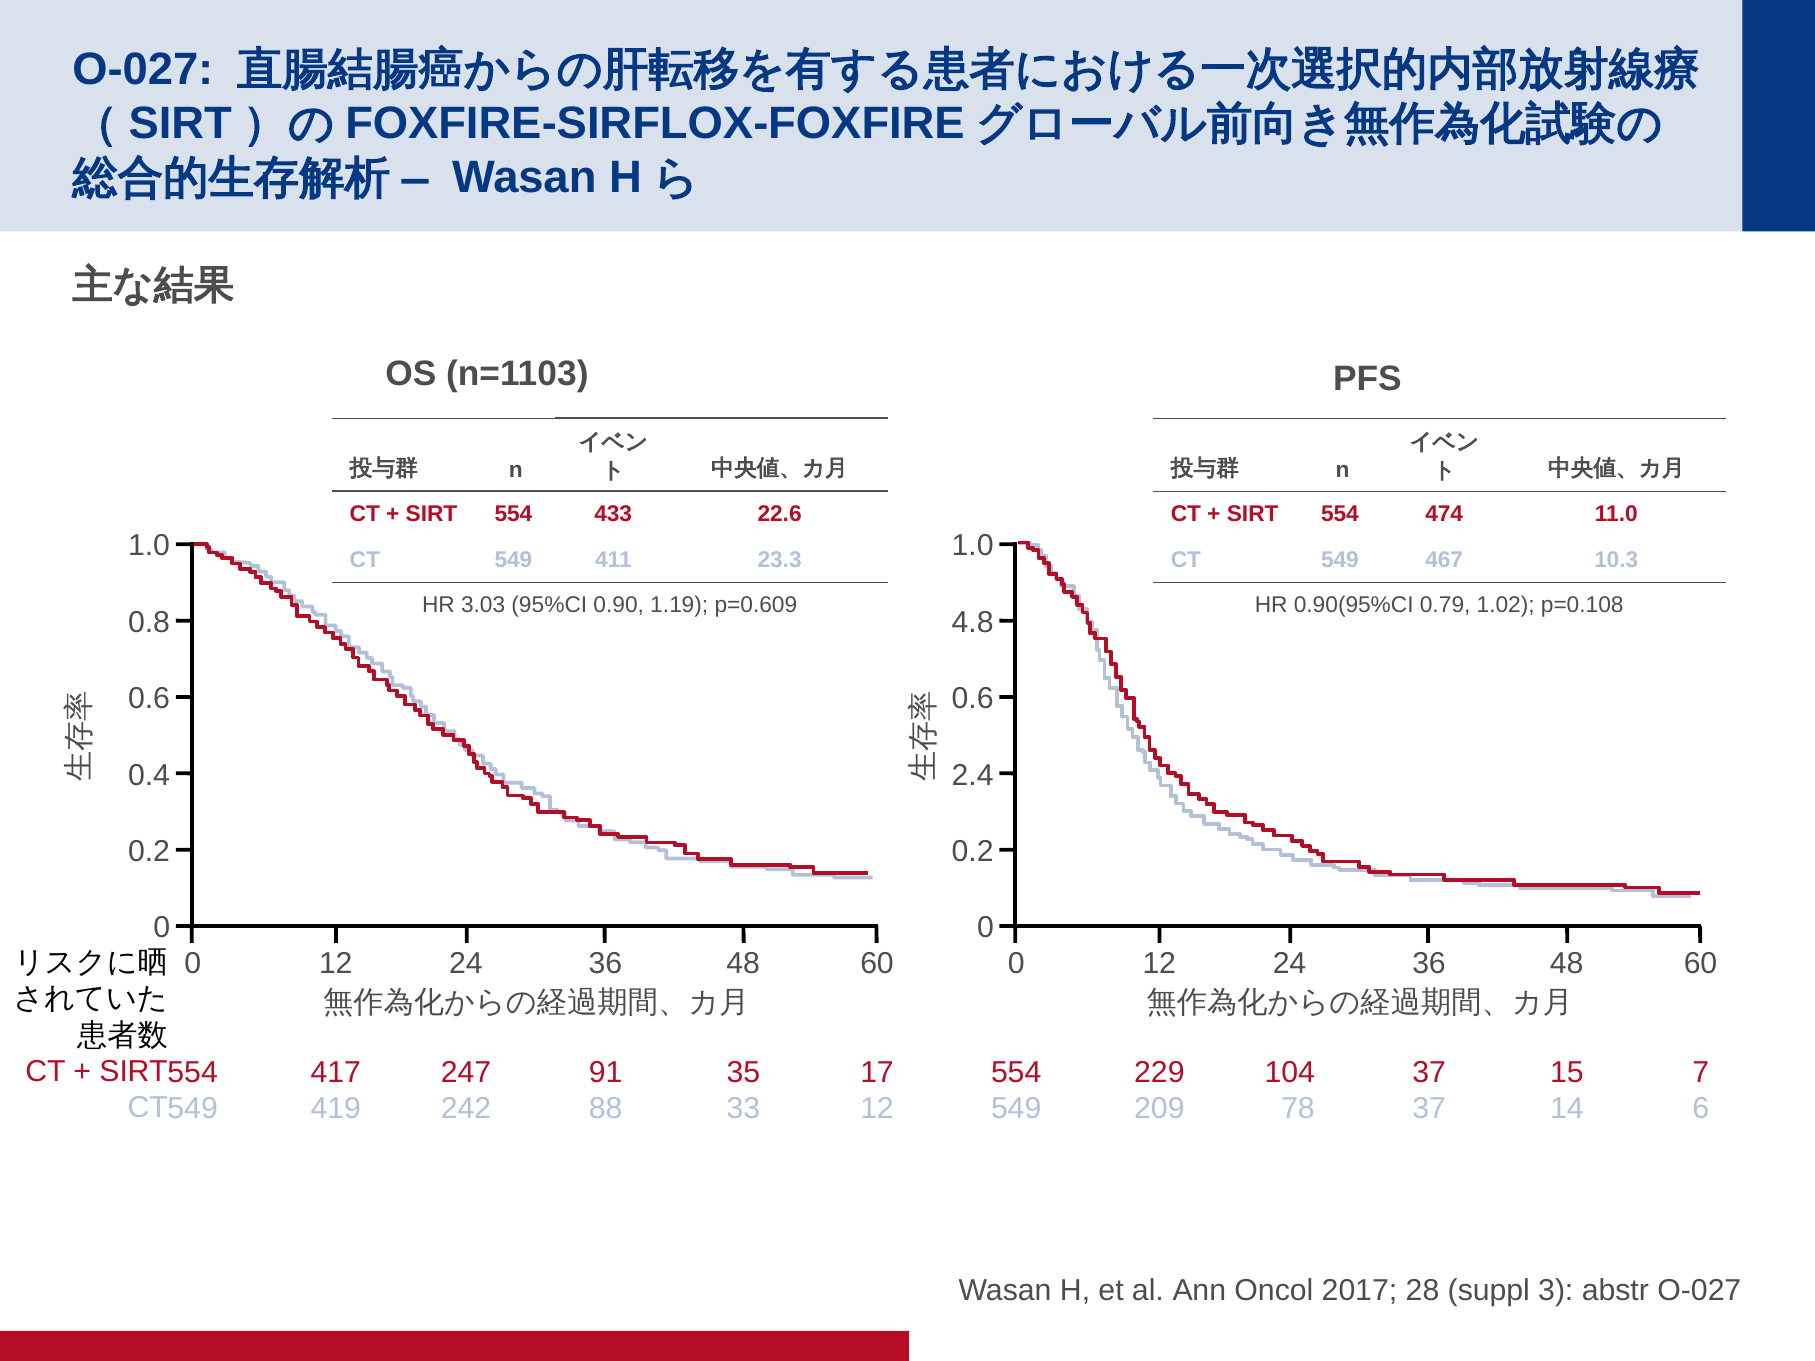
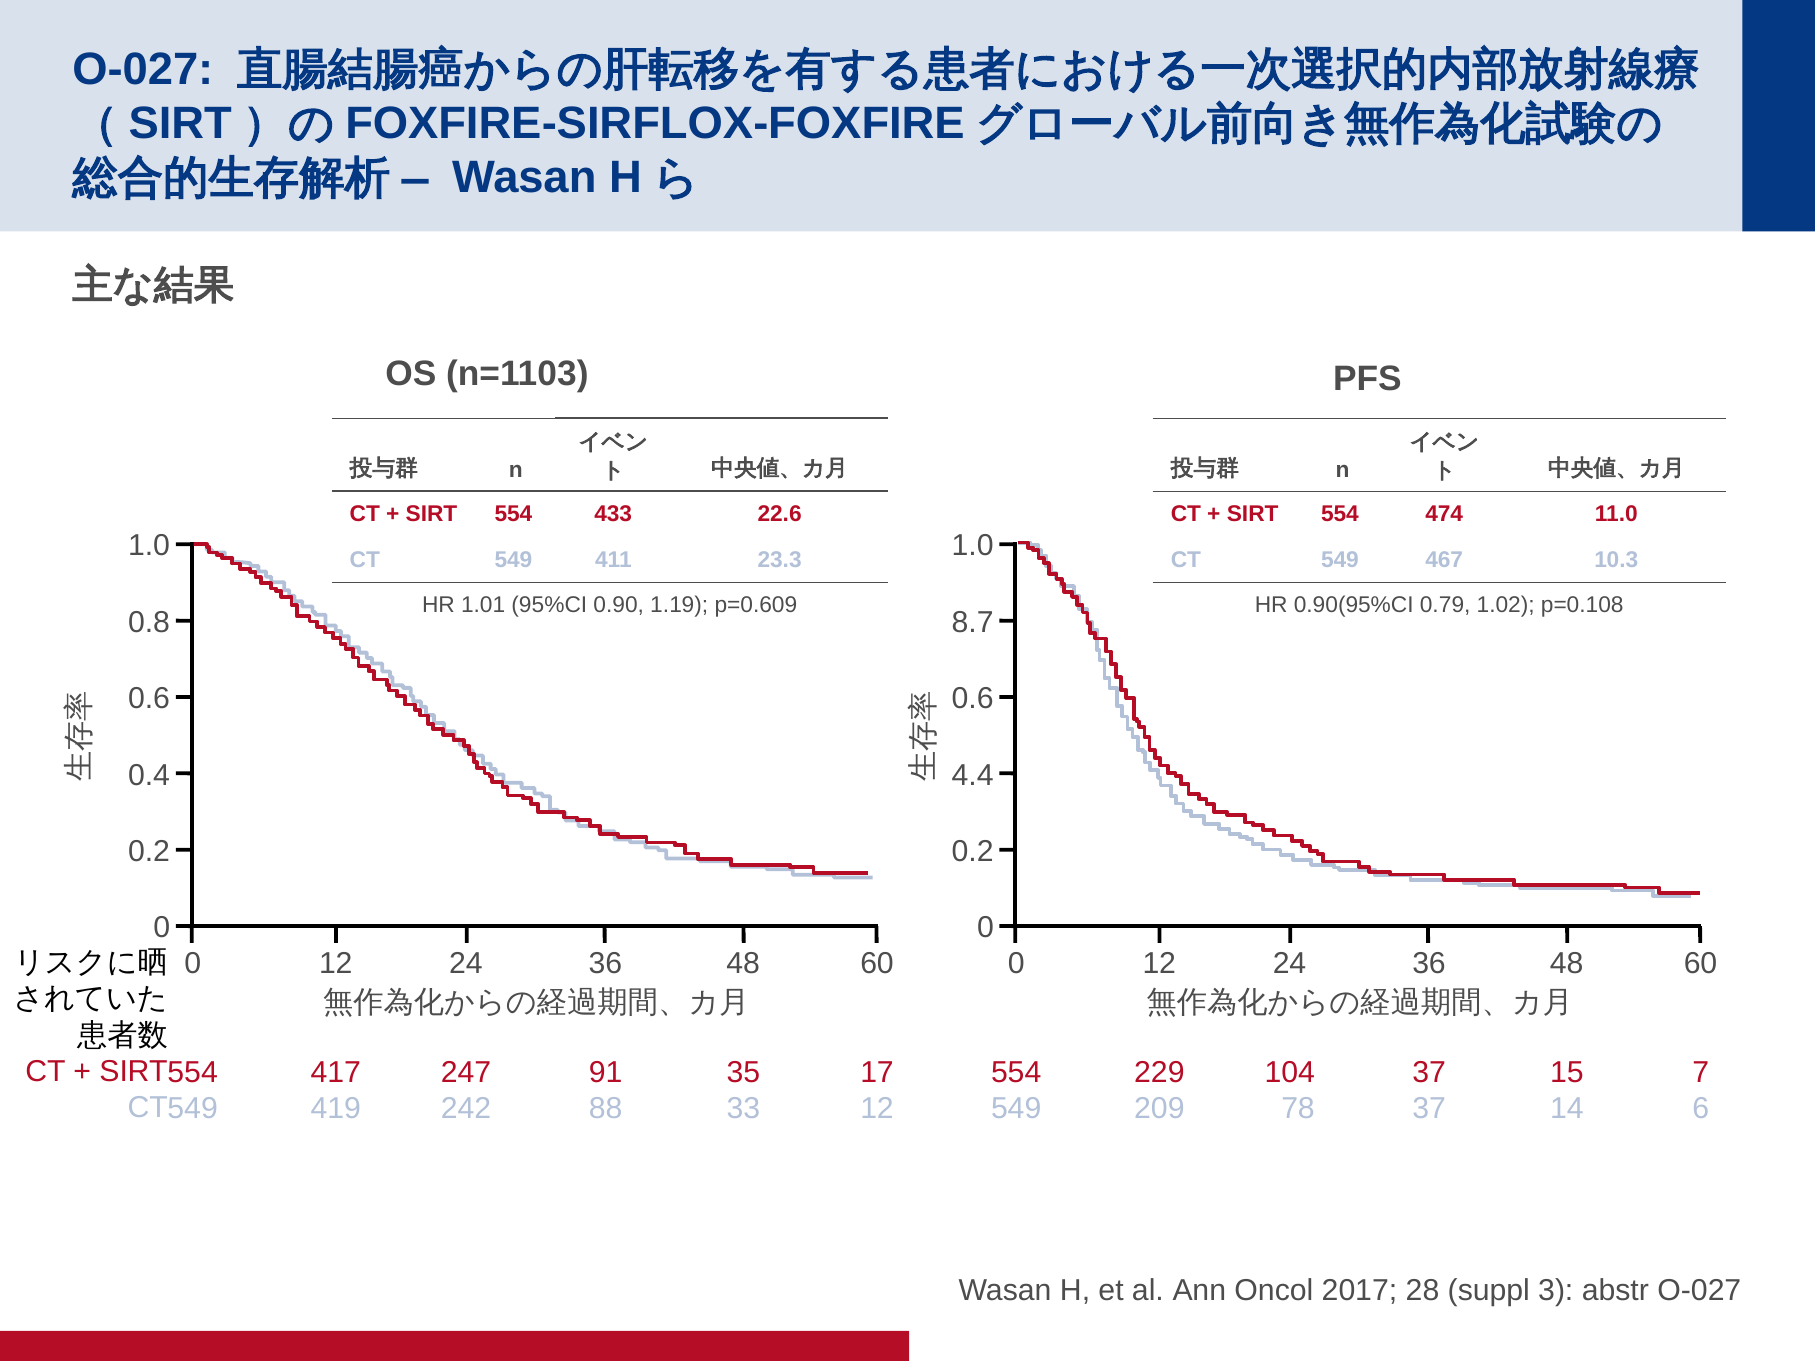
3.03: 3.03 -> 1.01
4.8: 4.8 -> 8.7
2.4: 2.4 -> 4.4
